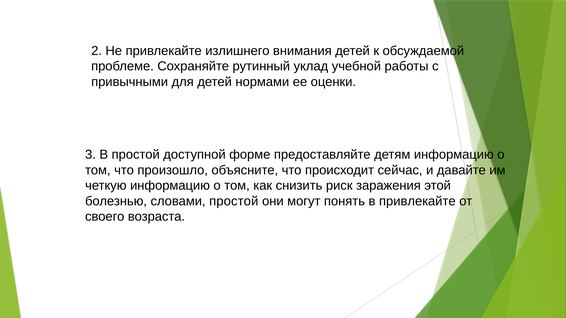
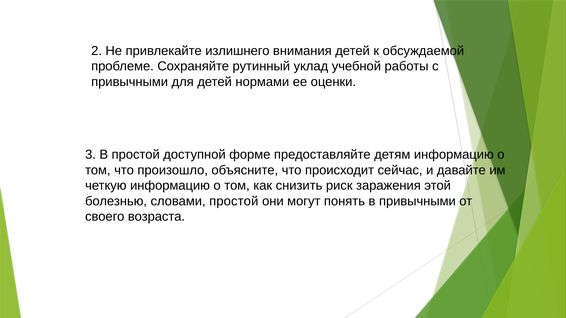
в привлекайте: привлекайте -> привычными
